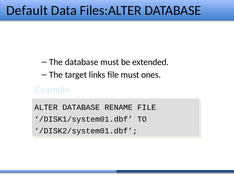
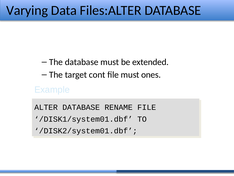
Default: Default -> Varying
links: links -> cont
